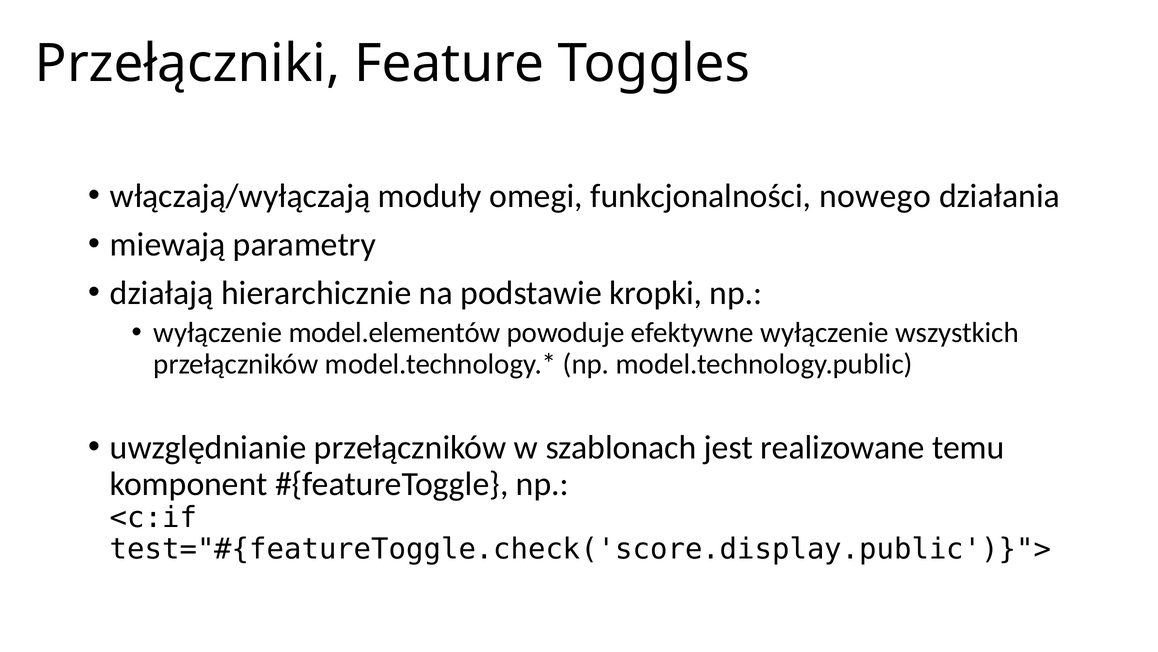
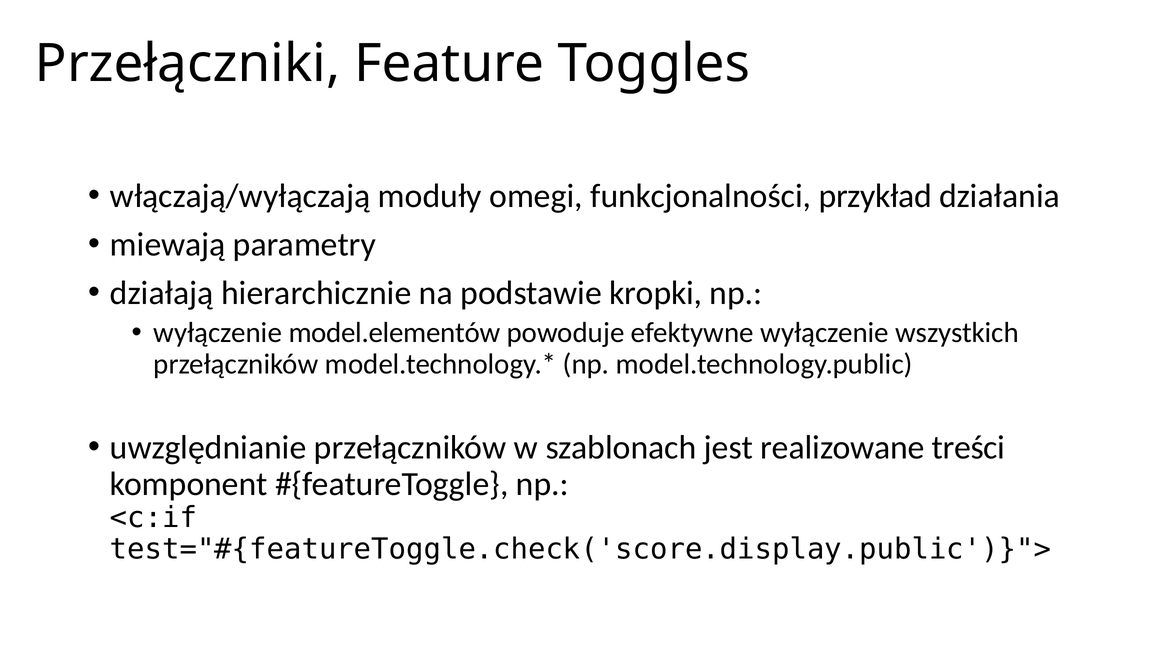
nowego: nowego -> przykład
temu: temu -> treści
